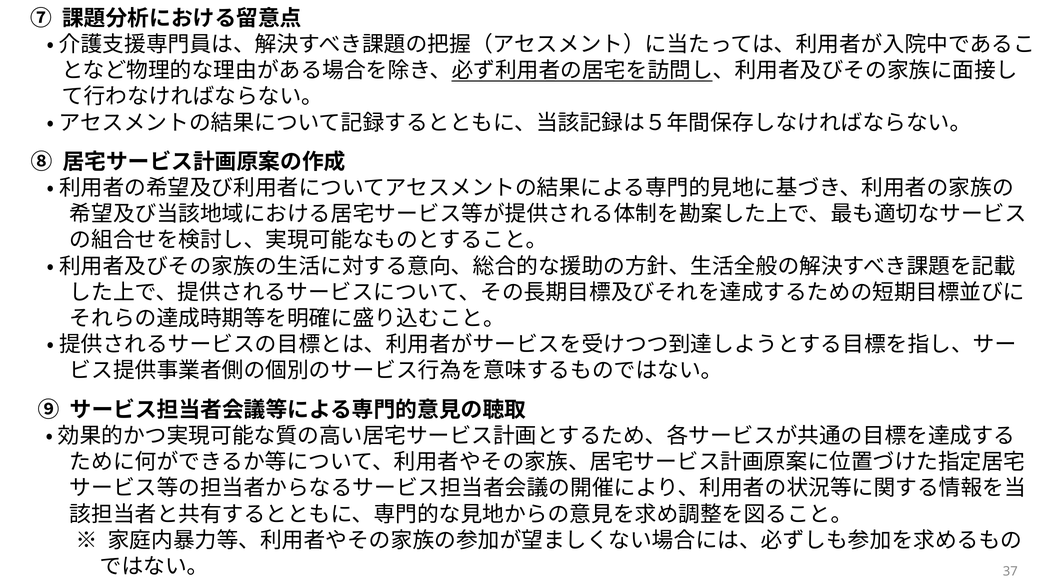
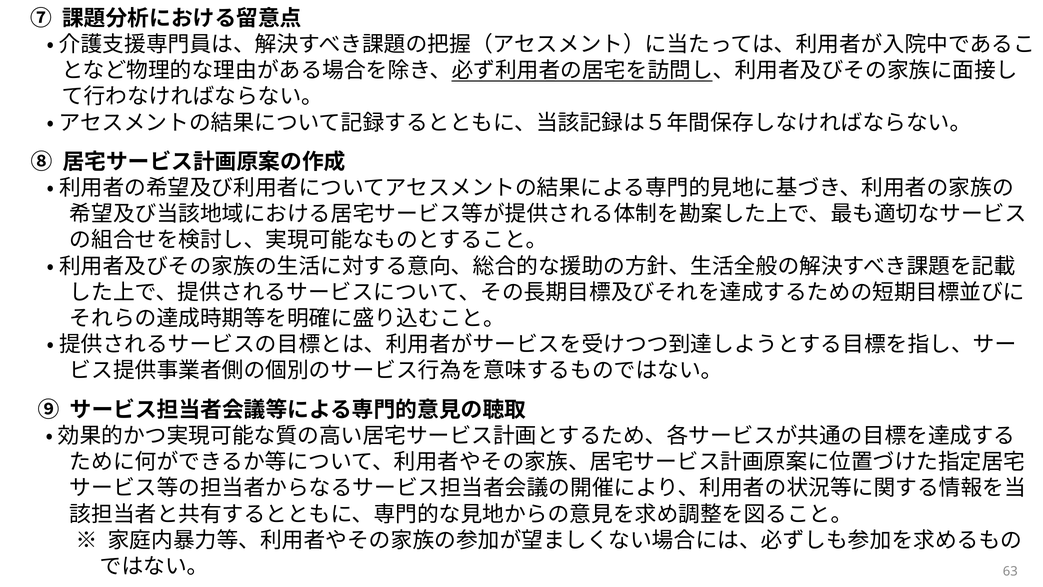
37: 37 -> 63
